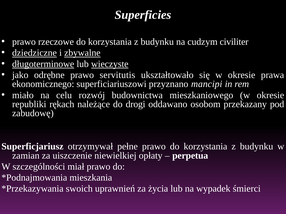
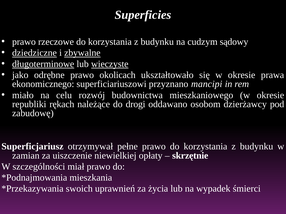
civiliter: civiliter -> sądowy
servitutis: servitutis -> okolicach
przekazany: przekazany -> dzierżawcy
perpetua: perpetua -> skrzętnie
